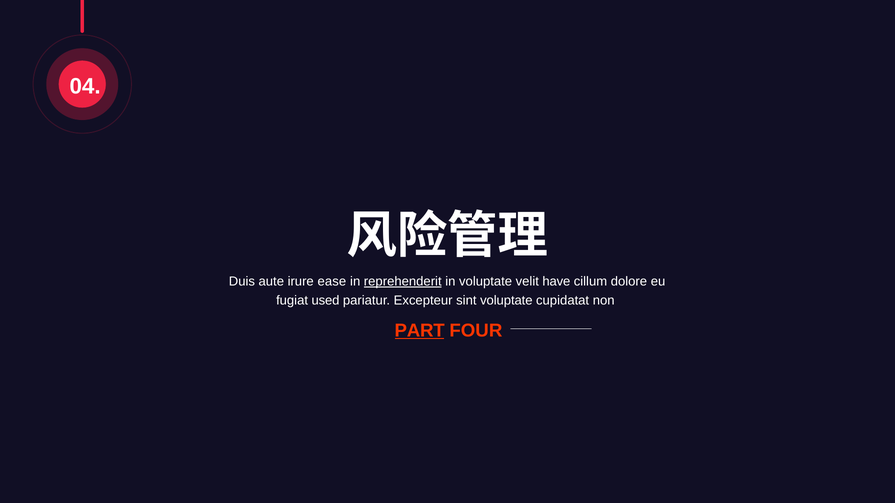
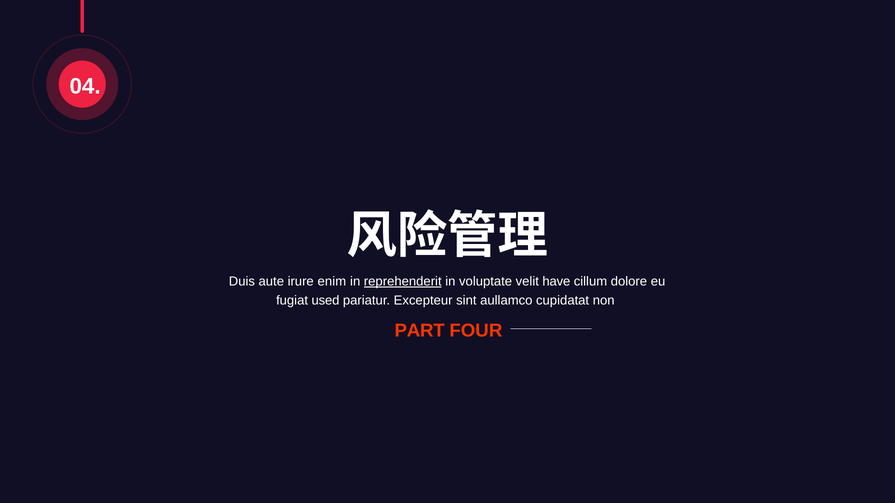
ease: ease -> enim
sint voluptate: voluptate -> aullamco
PART underline: present -> none
